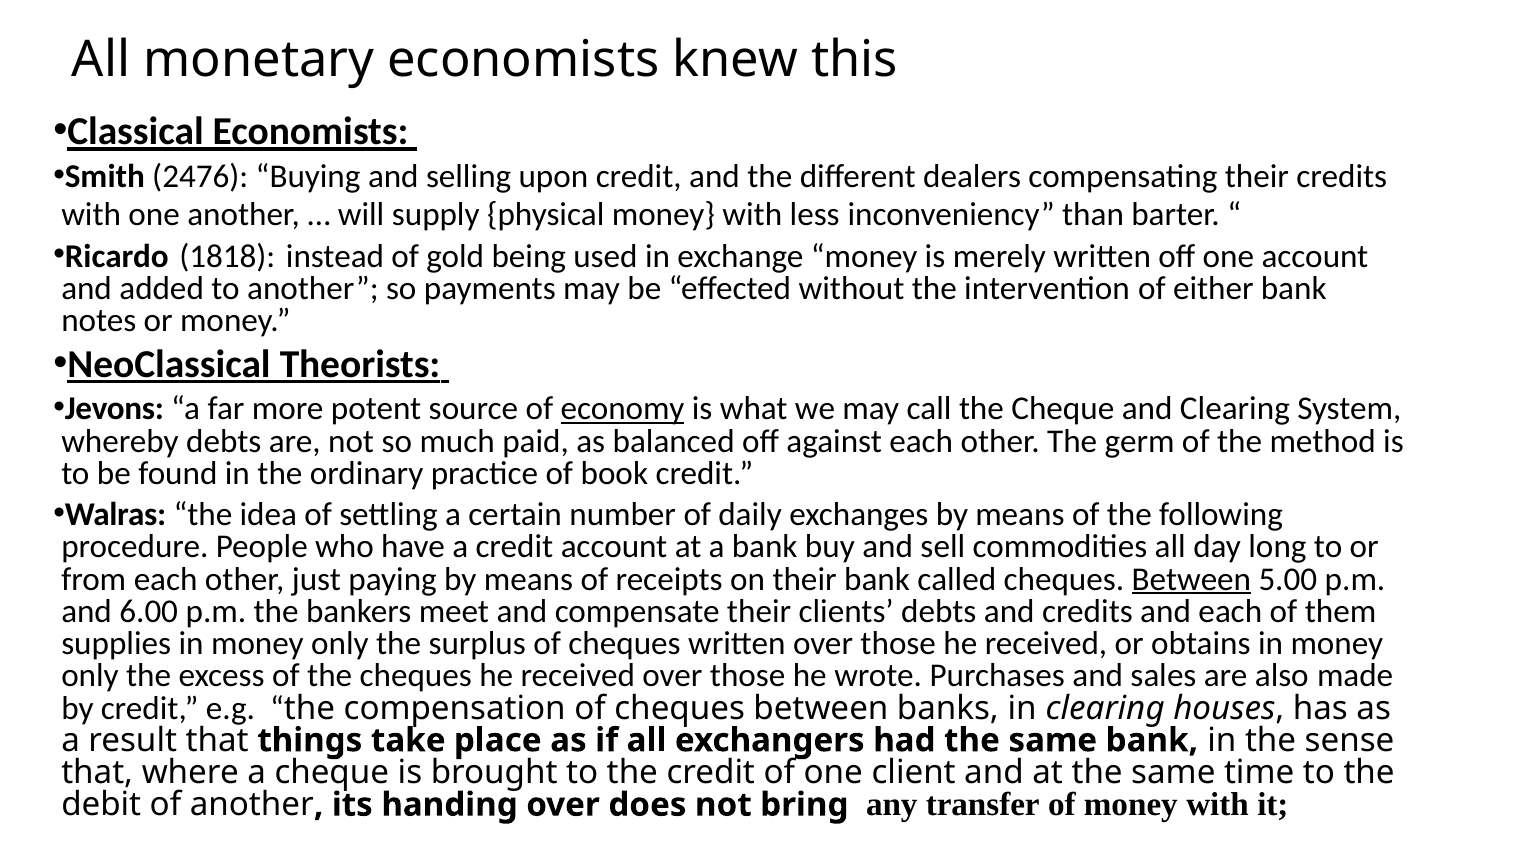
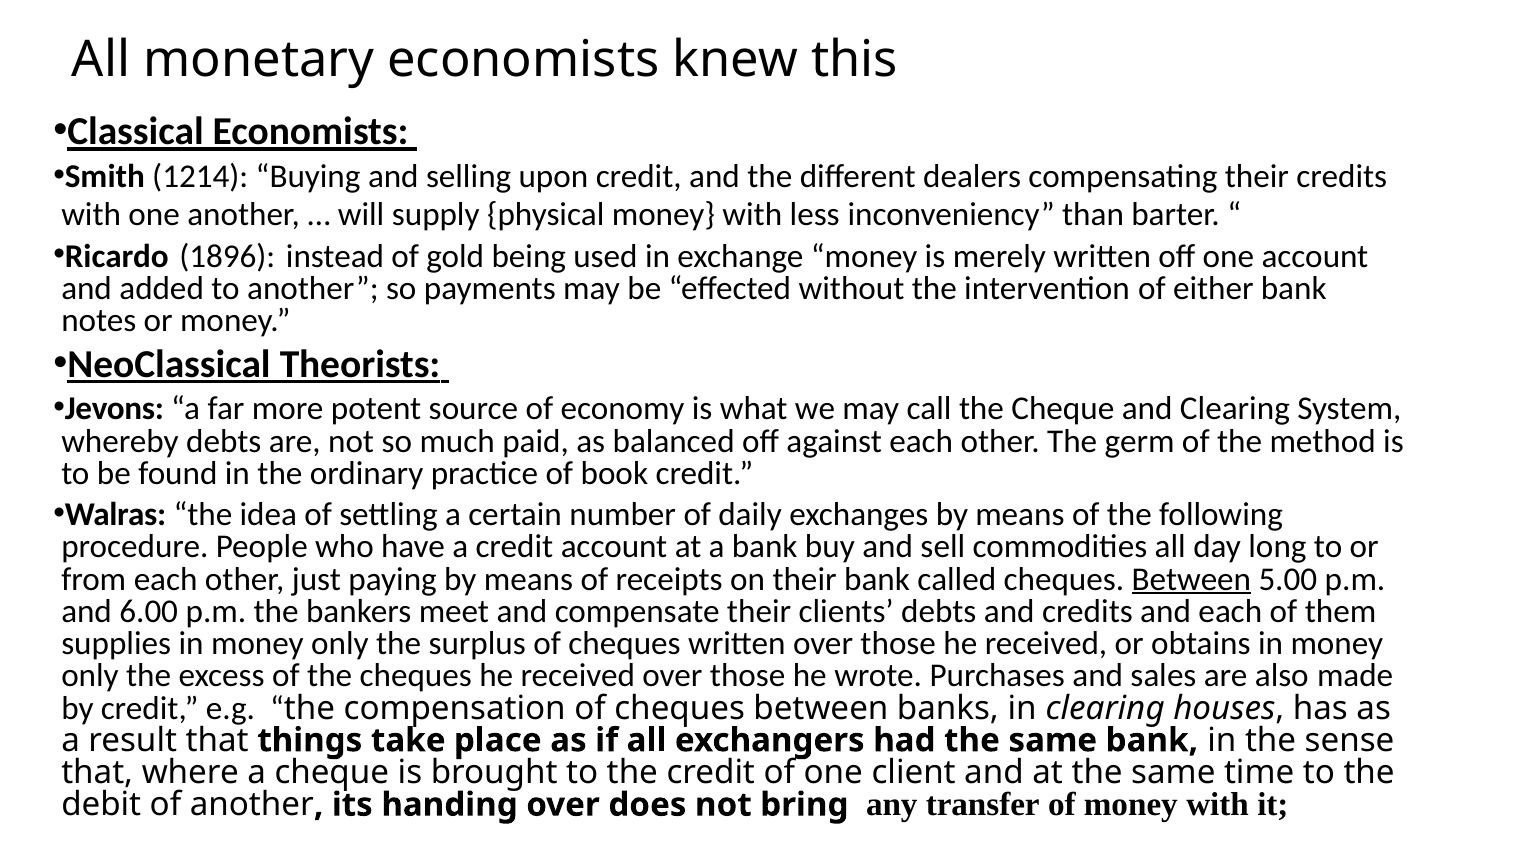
2476: 2476 -> 1214
1818: 1818 -> 1896
economy underline: present -> none
